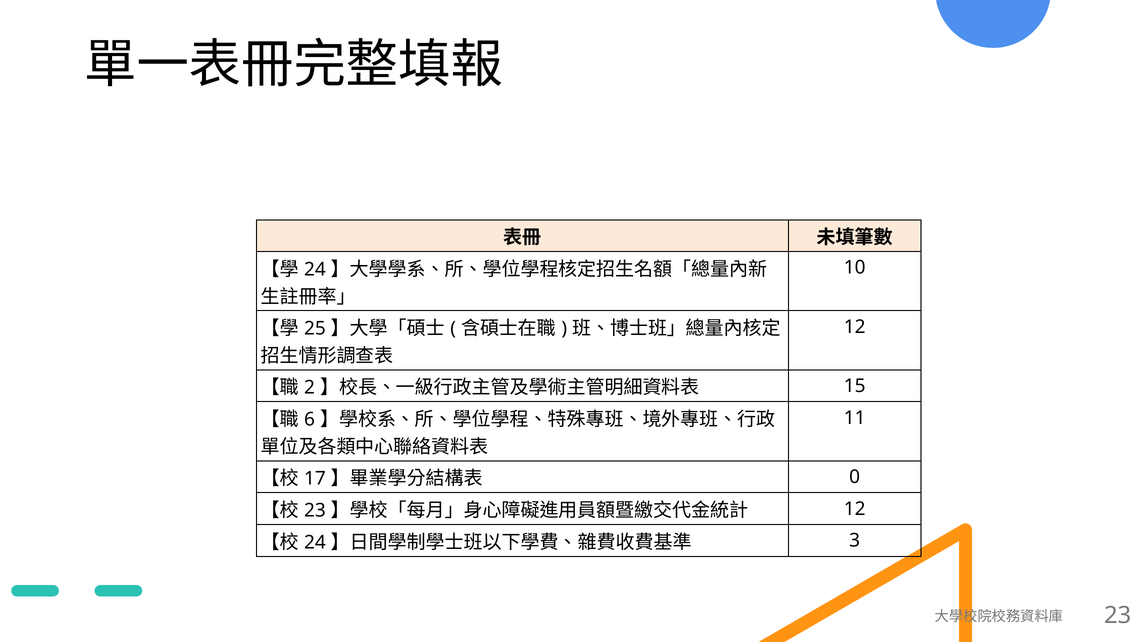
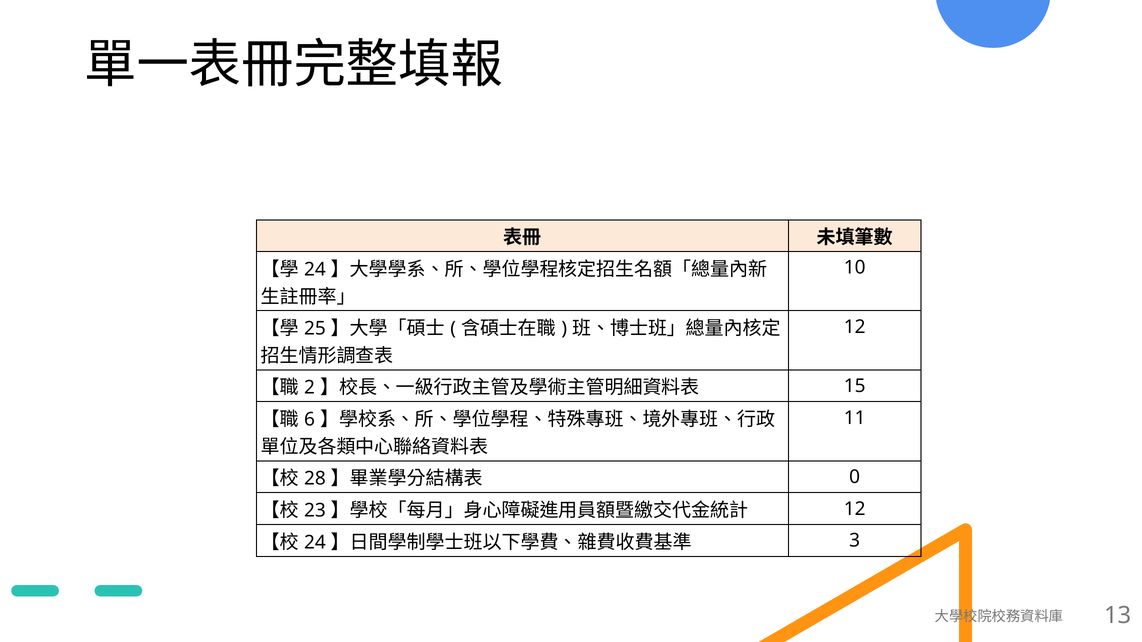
17: 17 -> 28
23 at (1118, 616): 23 -> 13
